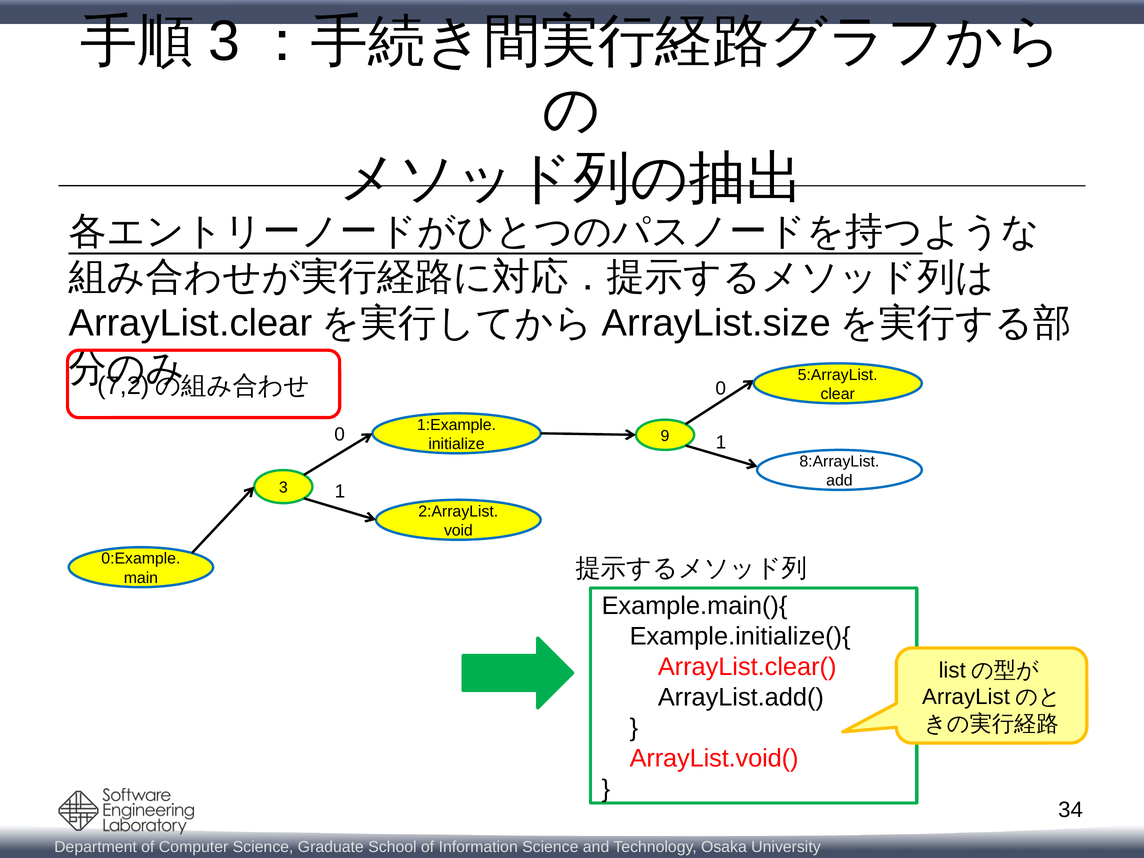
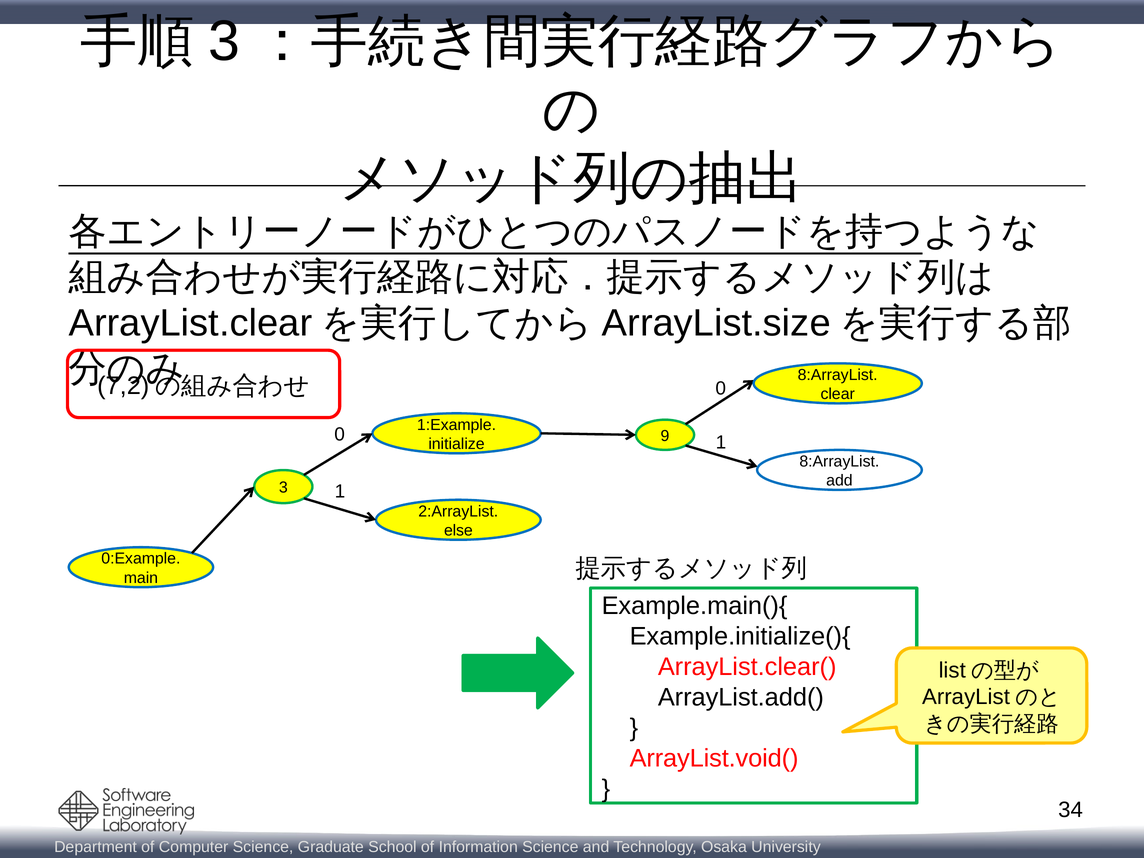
5:ArrayList at (838, 375): 5:ArrayList -> 8:ArrayList
void: void -> else
